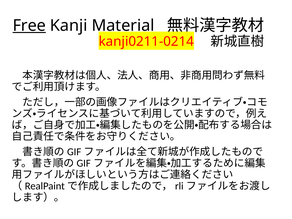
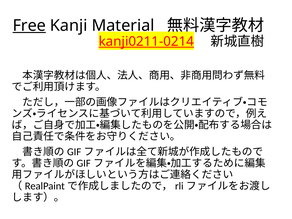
kanji0211-0214 underline: none -> present
